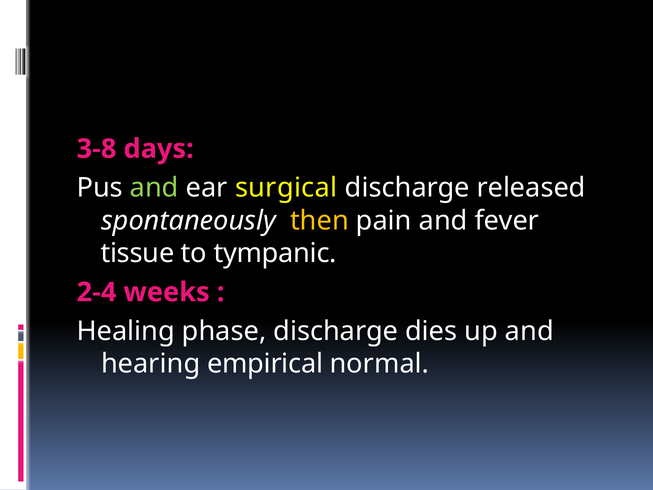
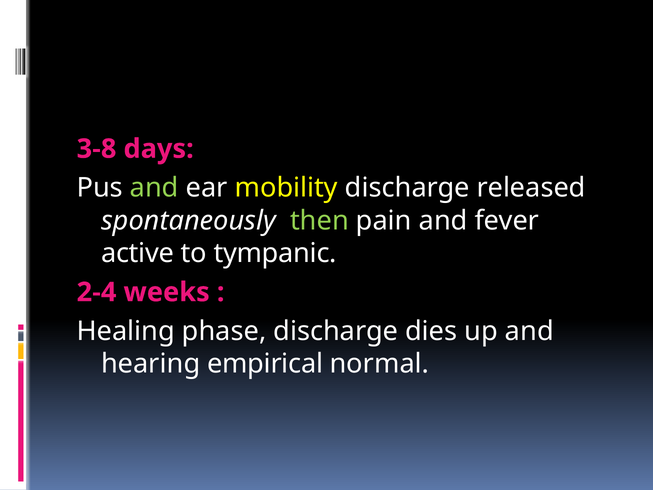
surgical: surgical -> mobility
then colour: yellow -> light green
tissue: tissue -> active
